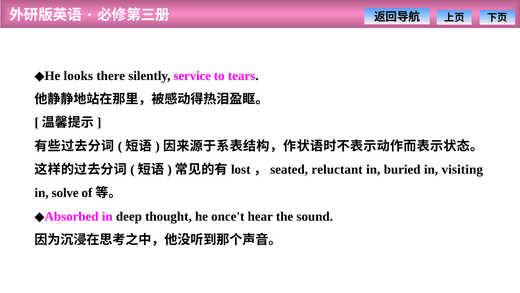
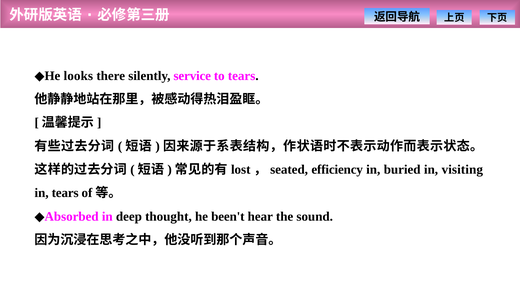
reluctant: reluctant -> efficiency
in solve: solve -> tears
once't: once't -> been't
